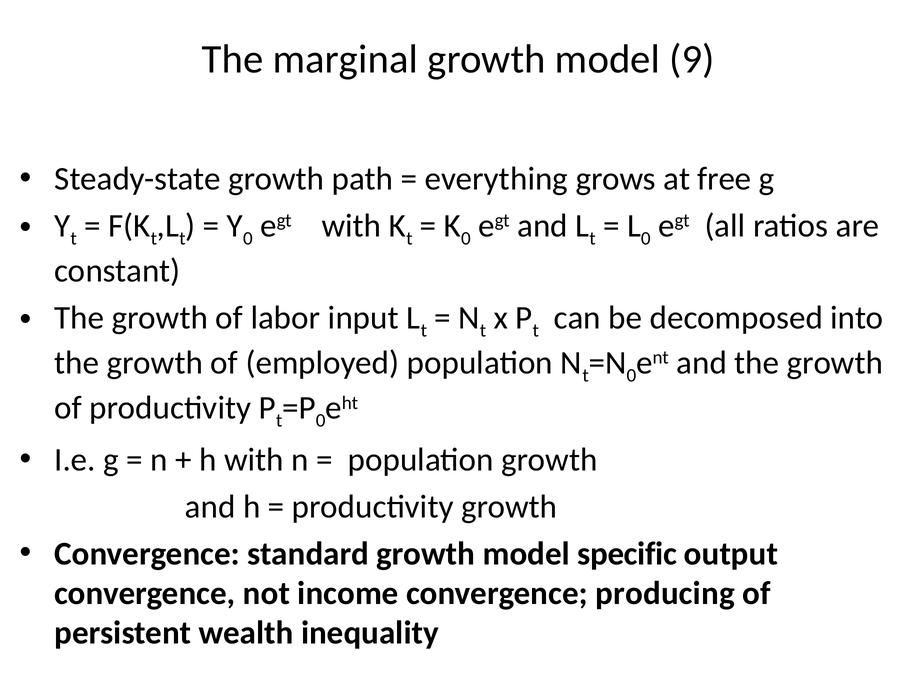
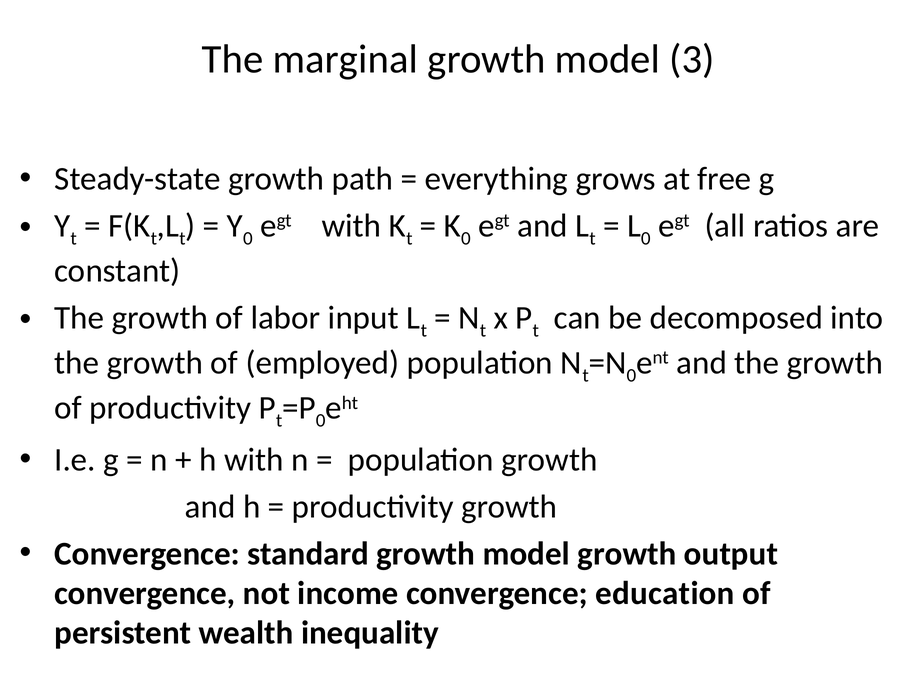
9: 9 -> 3
model specific: specific -> growth
producing: producing -> education
